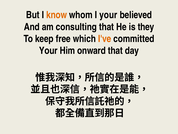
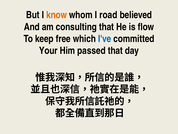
I your: your -> road
they: they -> flow
I've colour: orange -> blue
onward: onward -> passed
